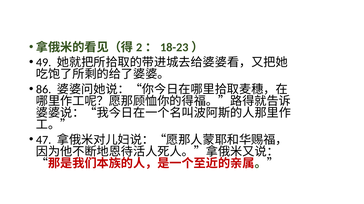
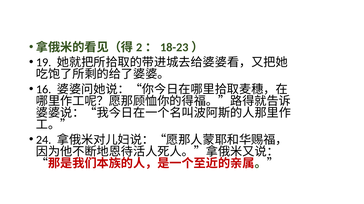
49: 49 -> 19
86: 86 -> 16
47: 47 -> 24
